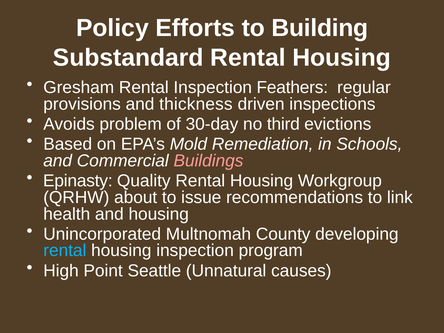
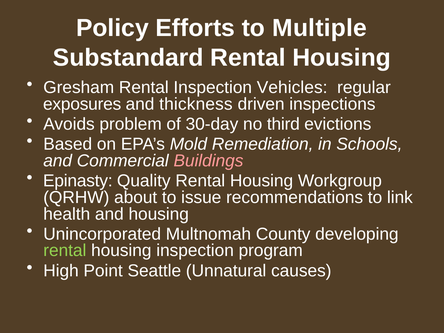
Building: Building -> Multiple
Feathers: Feathers -> Vehicles
provisions: provisions -> exposures
rental at (65, 251) colour: light blue -> light green
